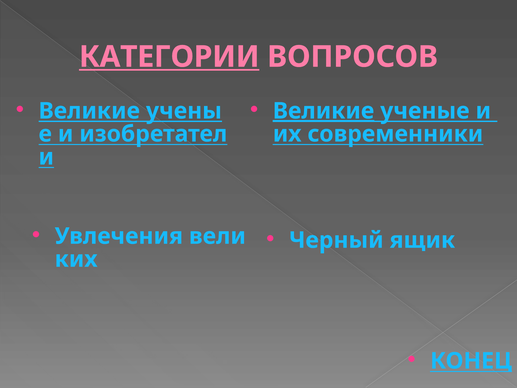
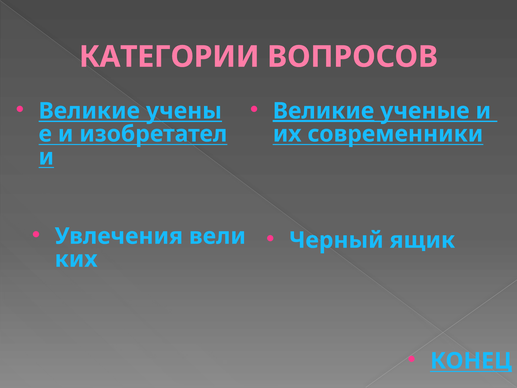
КАТЕГОРИИ underline: present -> none
